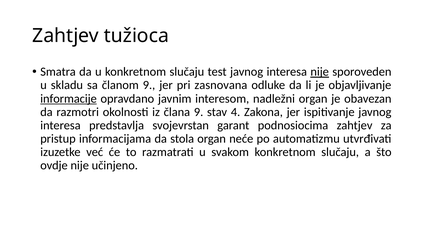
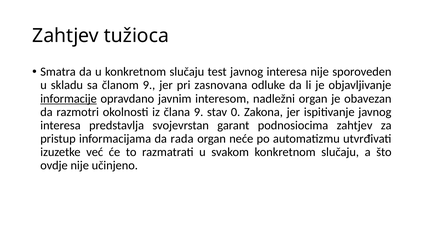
nije at (320, 72) underline: present -> none
4: 4 -> 0
stola: stola -> rada
